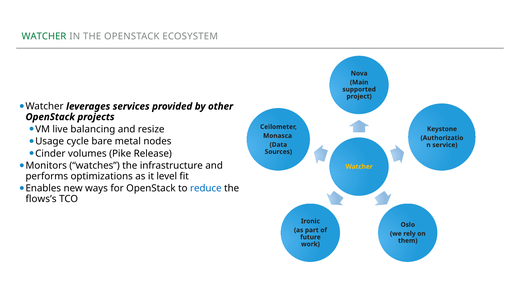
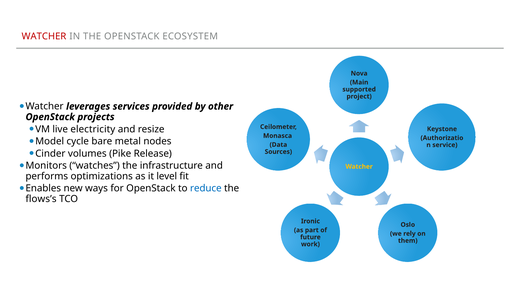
WATCHER at (44, 36) colour: green -> red
balancing: balancing -> electricity
Usage: Usage -> Model
